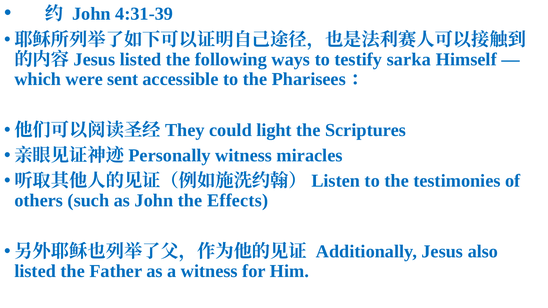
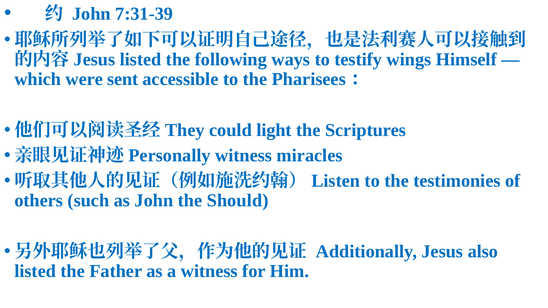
4:31-39: 4:31-39 -> 7:31-39
sarka: sarka -> wings
Effects: Effects -> Should
